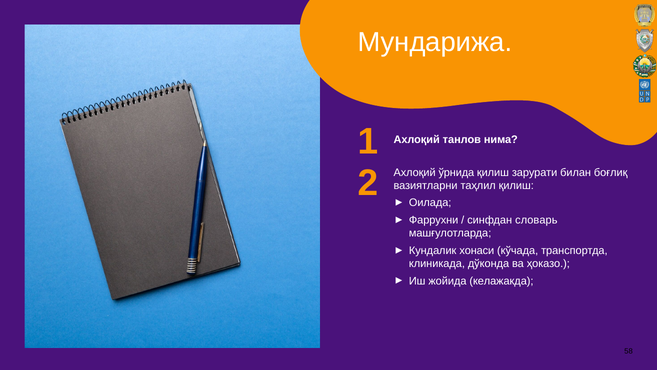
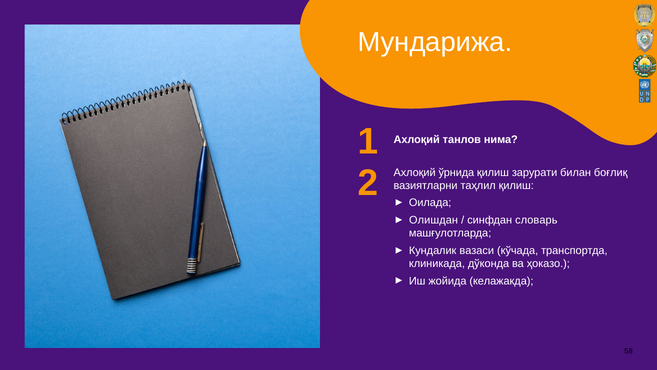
Фарруxни: Фарруxни -> Олишдан
xонаси: xонаси -> вазаси
